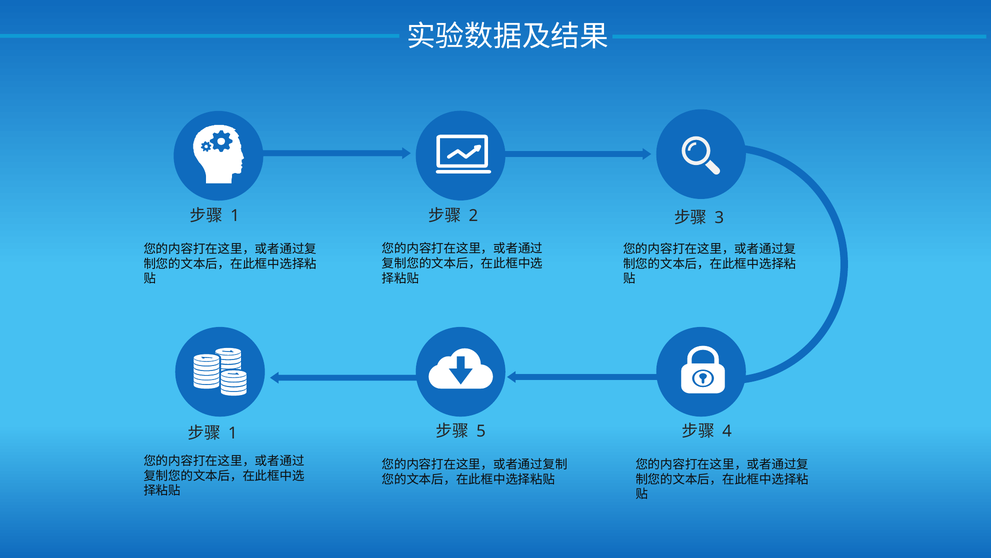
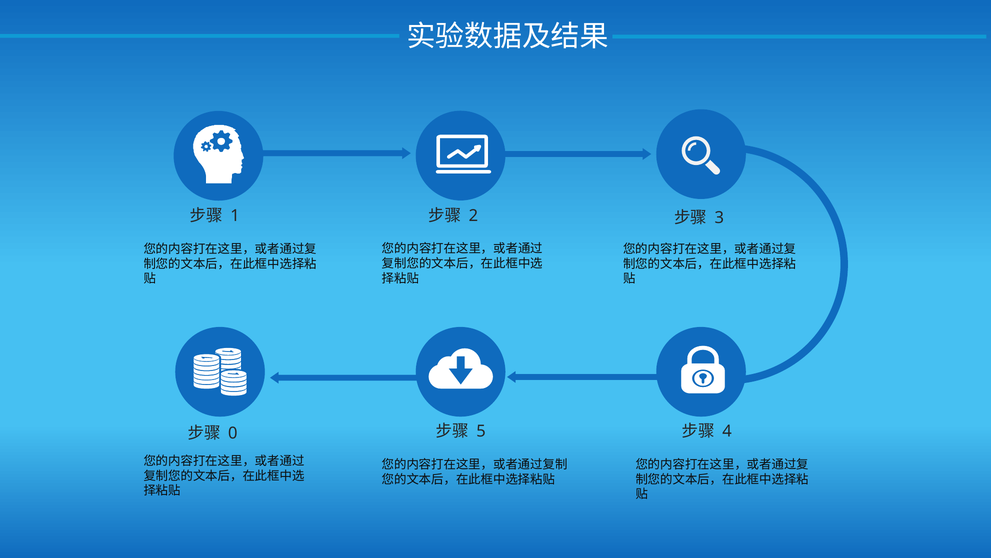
1 at (233, 433): 1 -> 0
